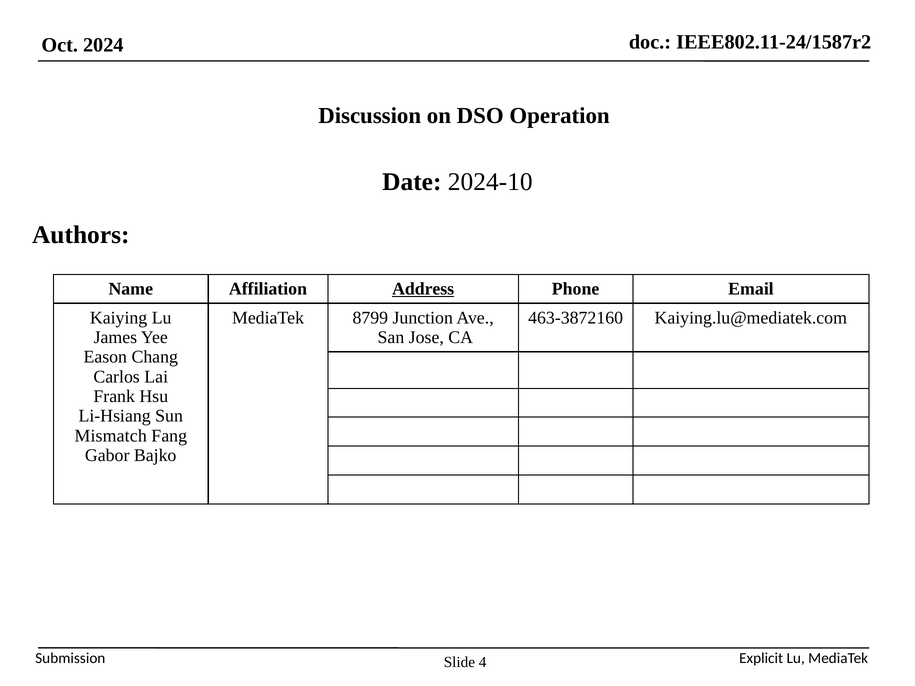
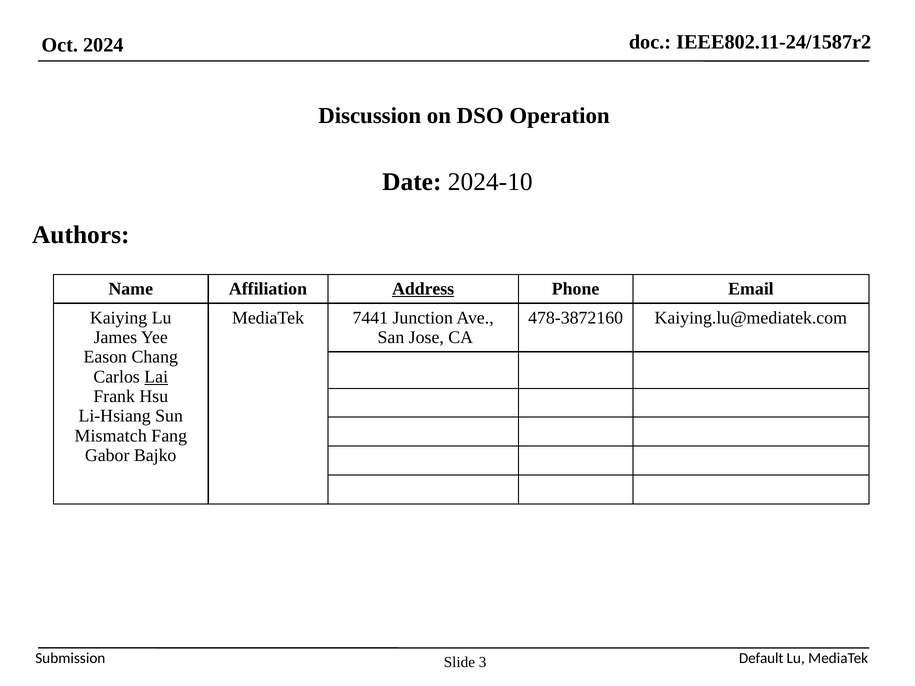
8799: 8799 -> 7441
463-3872160: 463-3872160 -> 478-3872160
Lai underline: none -> present
Explicit: Explicit -> Default
4: 4 -> 3
